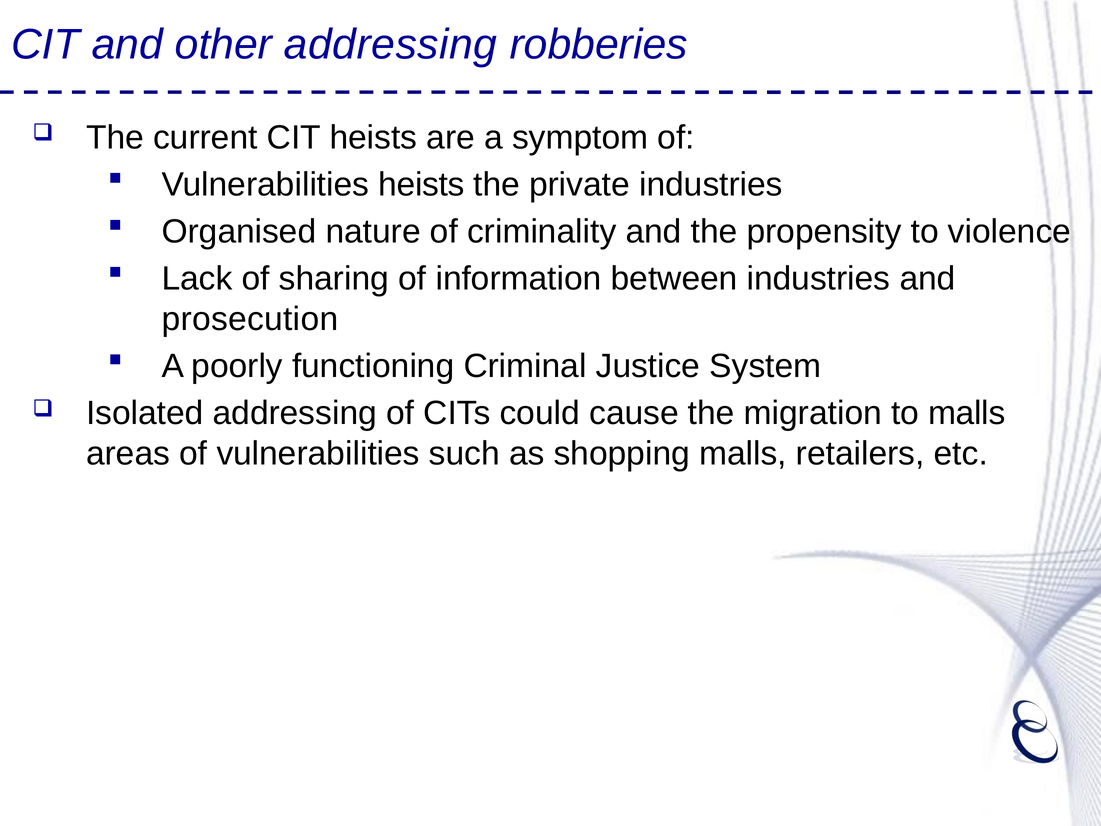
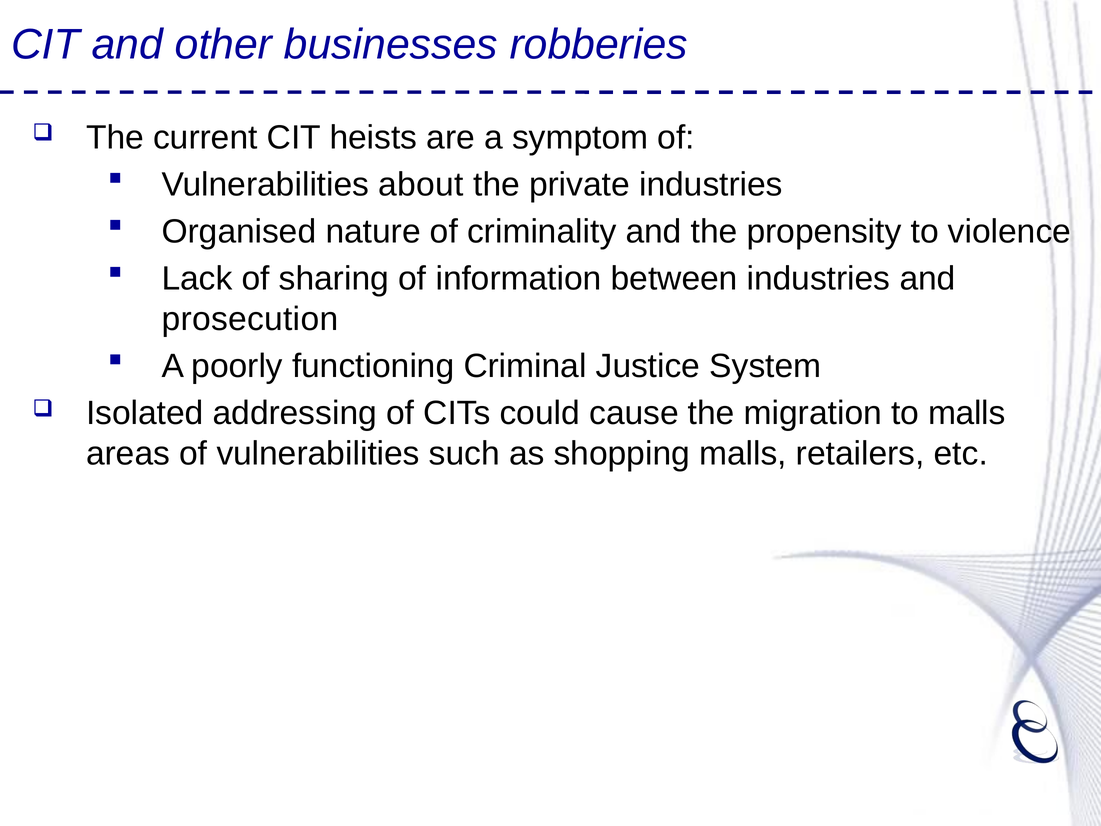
other addressing: addressing -> businesses
Vulnerabilities heists: heists -> about
